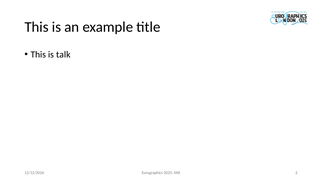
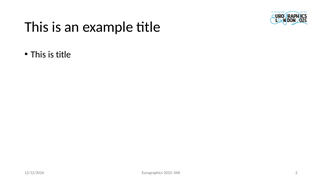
is talk: talk -> title
